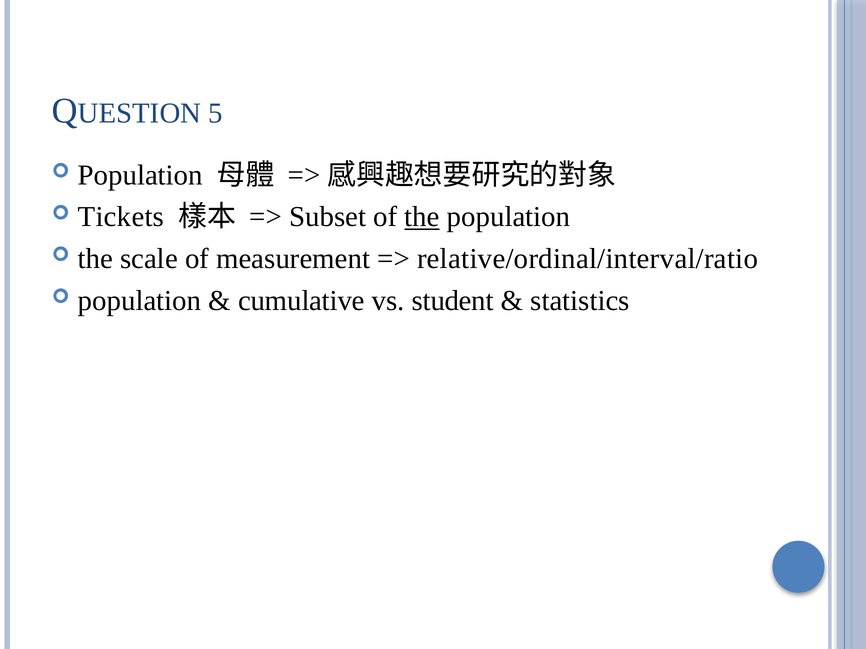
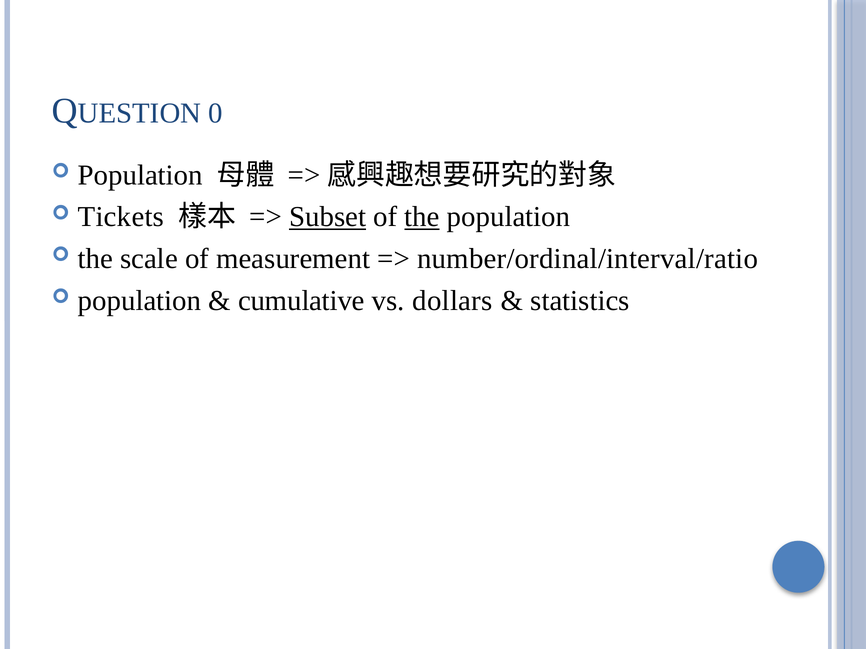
5: 5 -> 0
Subset underline: none -> present
relative/ordinal/interval/ratio: relative/ordinal/interval/ratio -> number/ordinal/interval/ratio
student: student -> dollars
